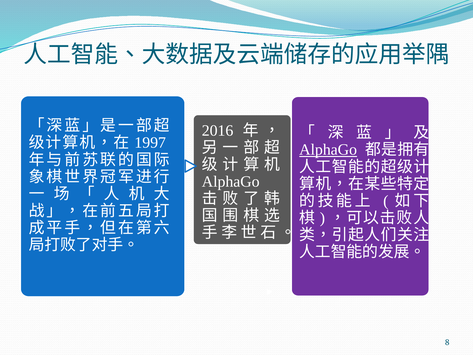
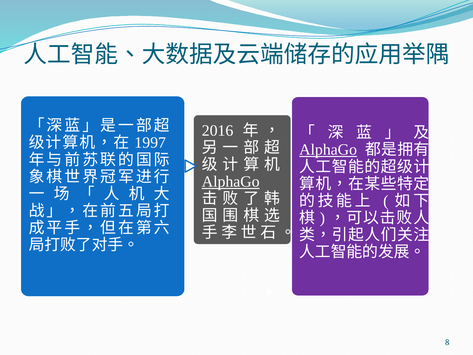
AlphaGo at (231, 181) underline: none -> present
